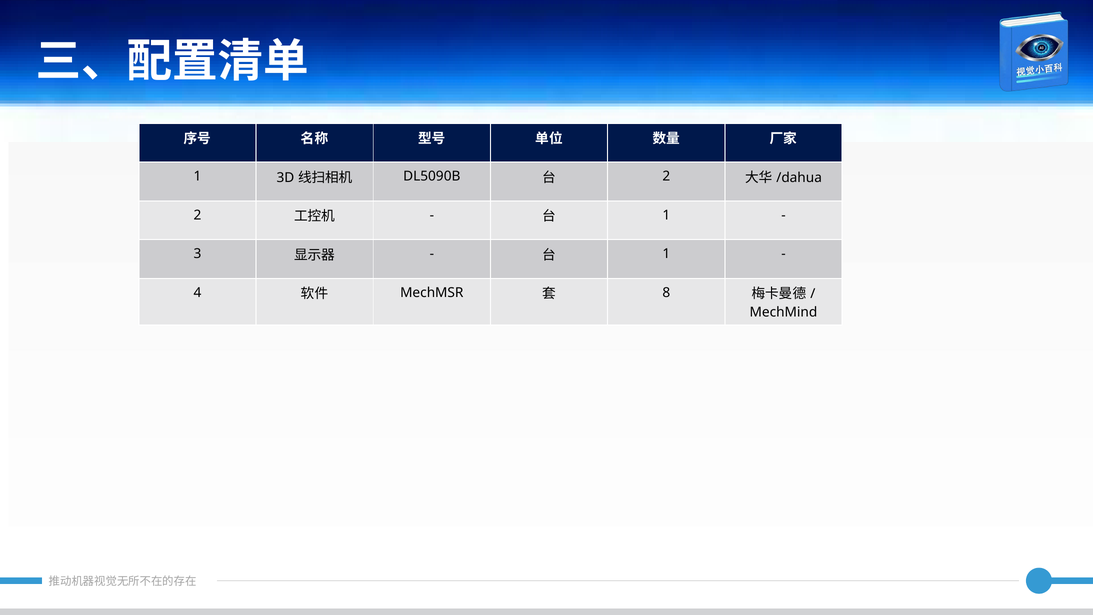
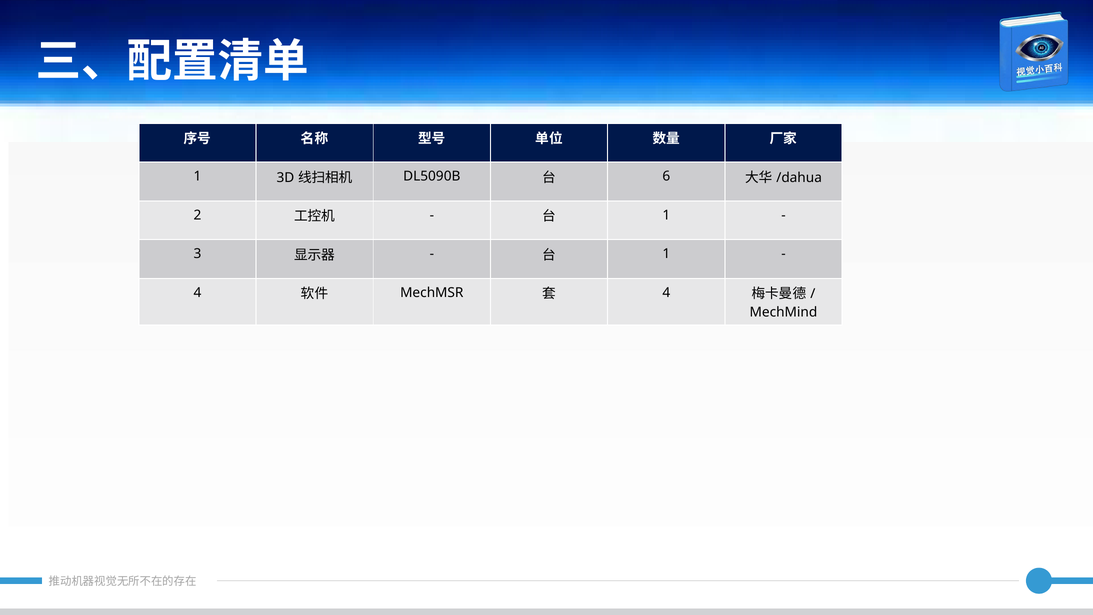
2 at (666, 176): 2 -> 6
8 at (666, 293): 8 -> 4
